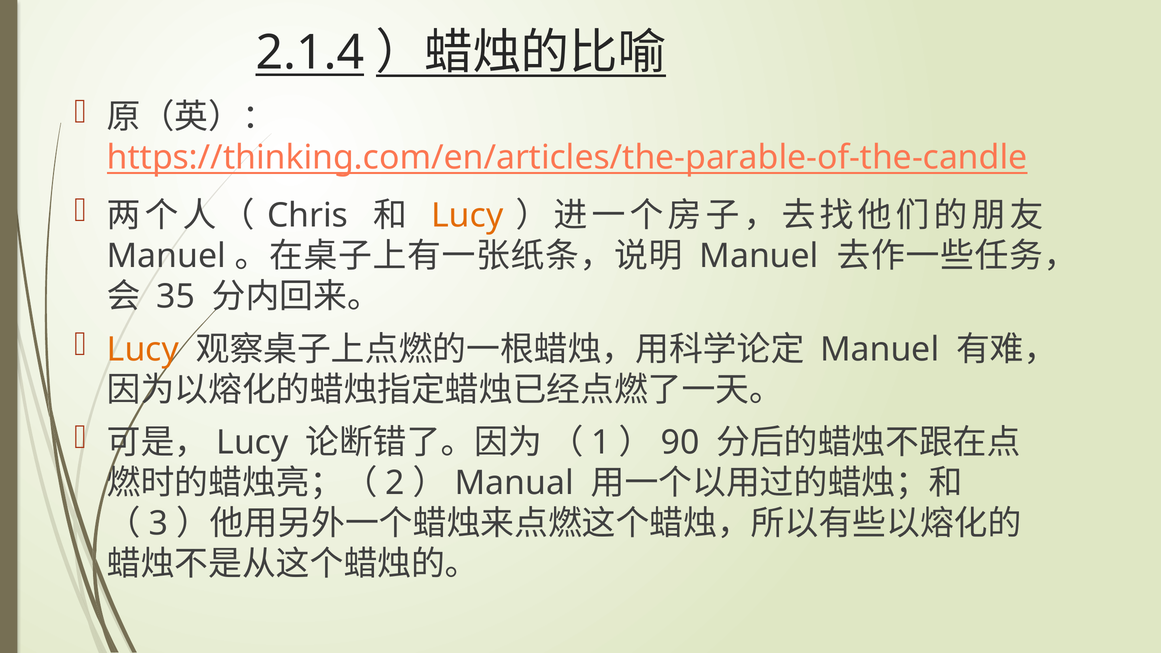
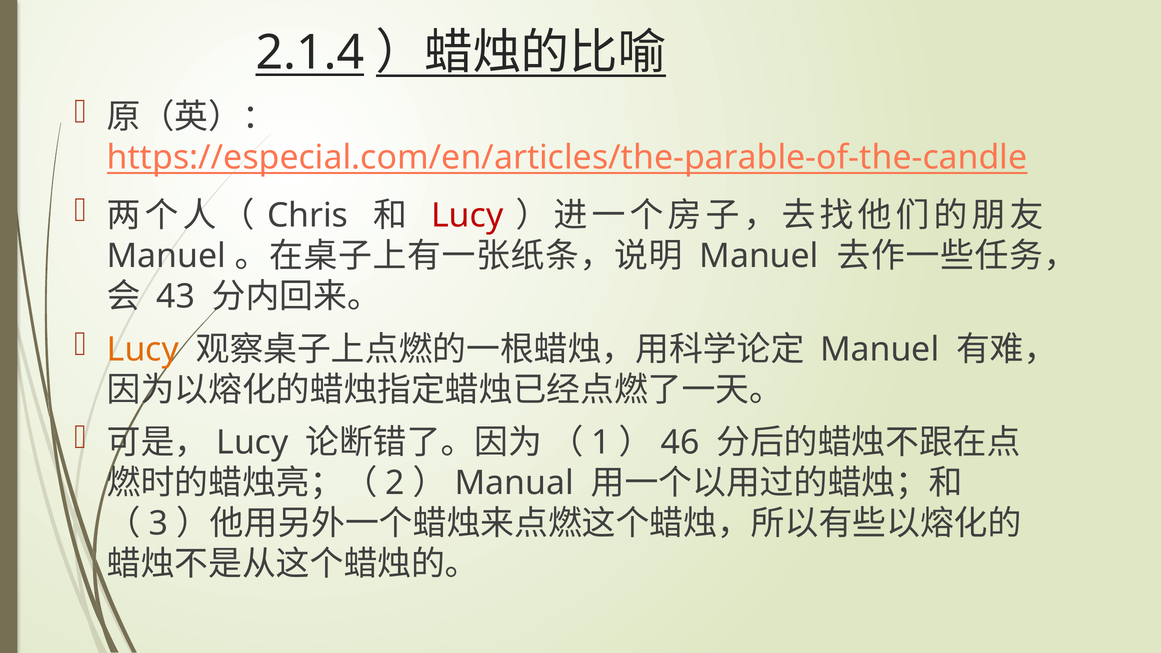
https://thinking.com/en/articles/the-parable-of-the-candle: https://thinking.com/en/articles/the-parable-of-the-candle -> https://especial.com/en/articles/the-parable-of-the-candle
Lucy at (467, 216) colour: orange -> red
35: 35 -> 43
90: 90 -> 46
